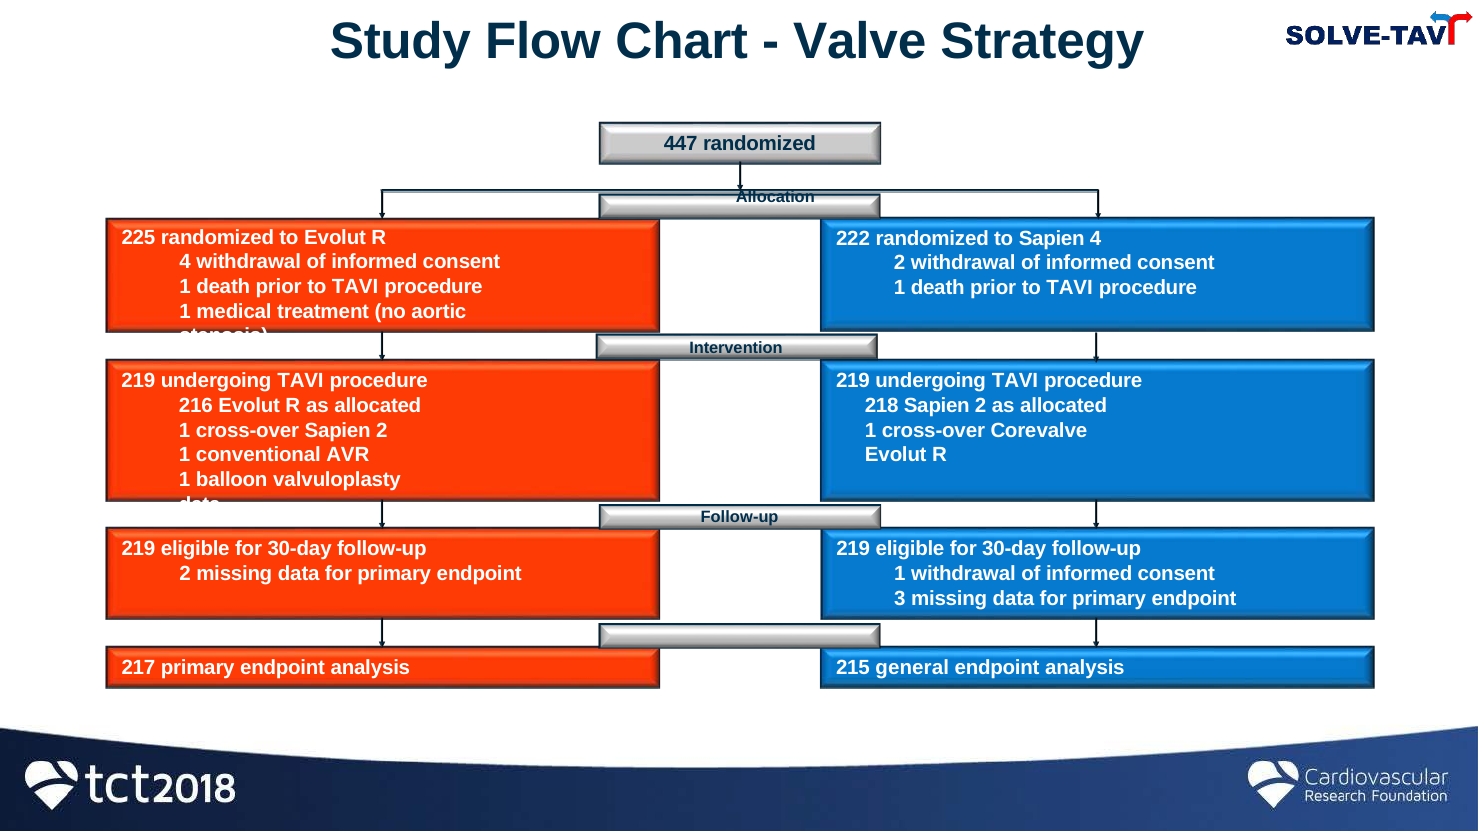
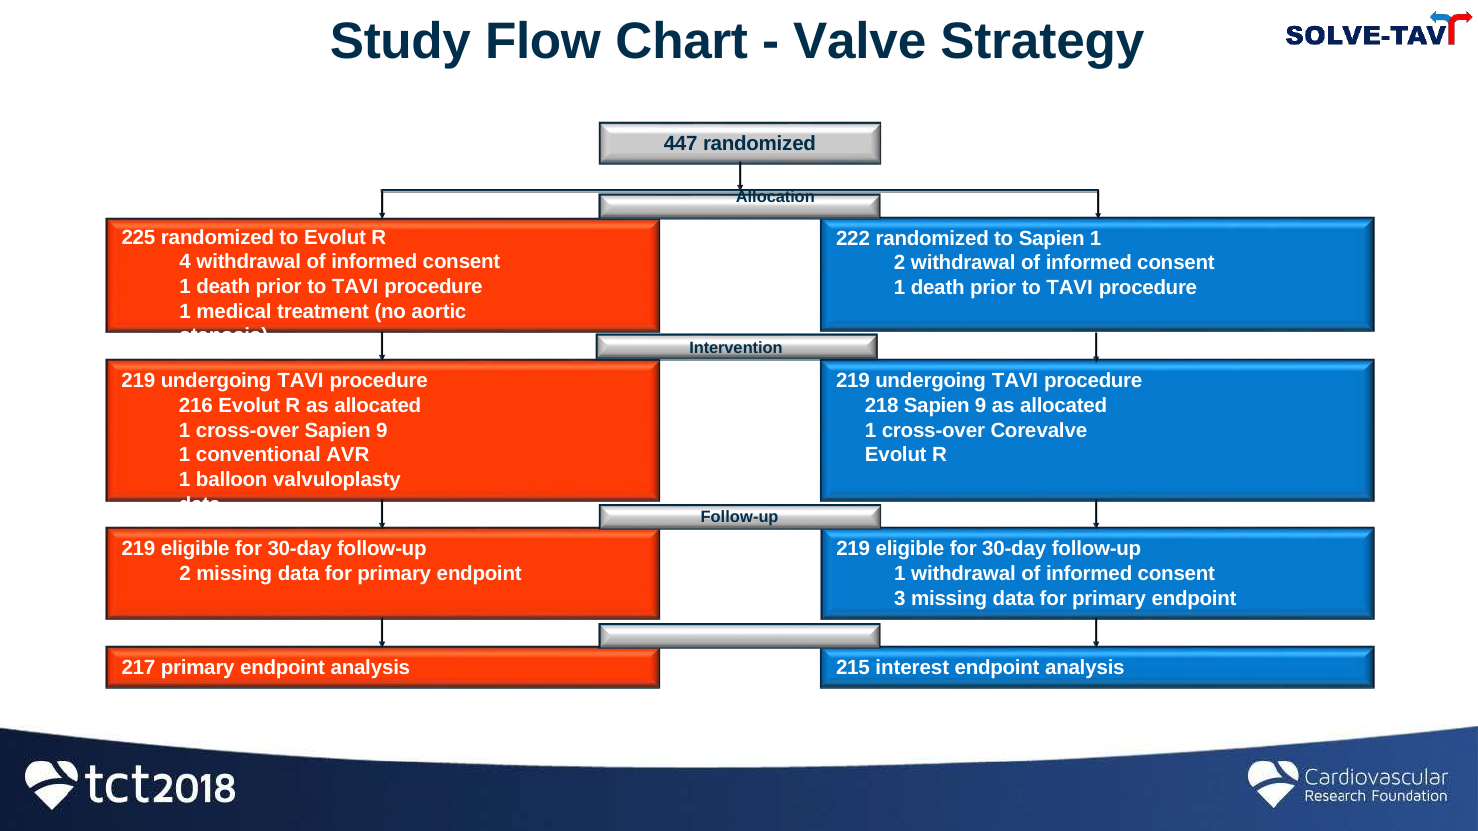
Sapien 4: 4 -> 1
218 Sapien 2: 2 -> 9
cross-over Sapien 2: 2 -> 9
general: general -> interest
